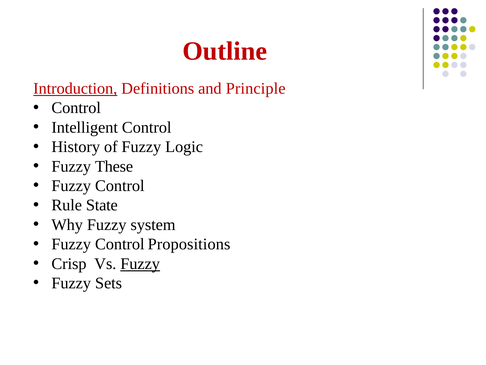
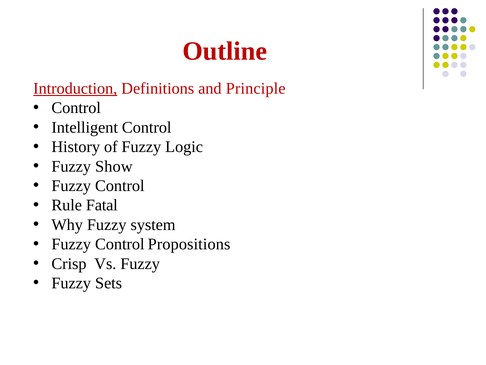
These: These -> Show
State: State -> Fatal
Fuzzy at (140, 263) underline: present -> none
